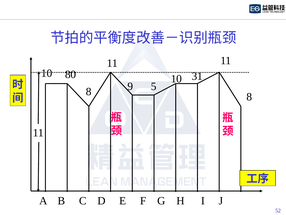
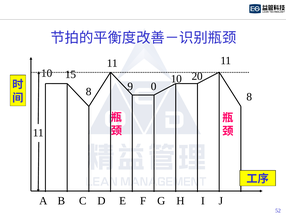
80: 80 -> 15
31: 31 -> 20
5: 5 -> 0
